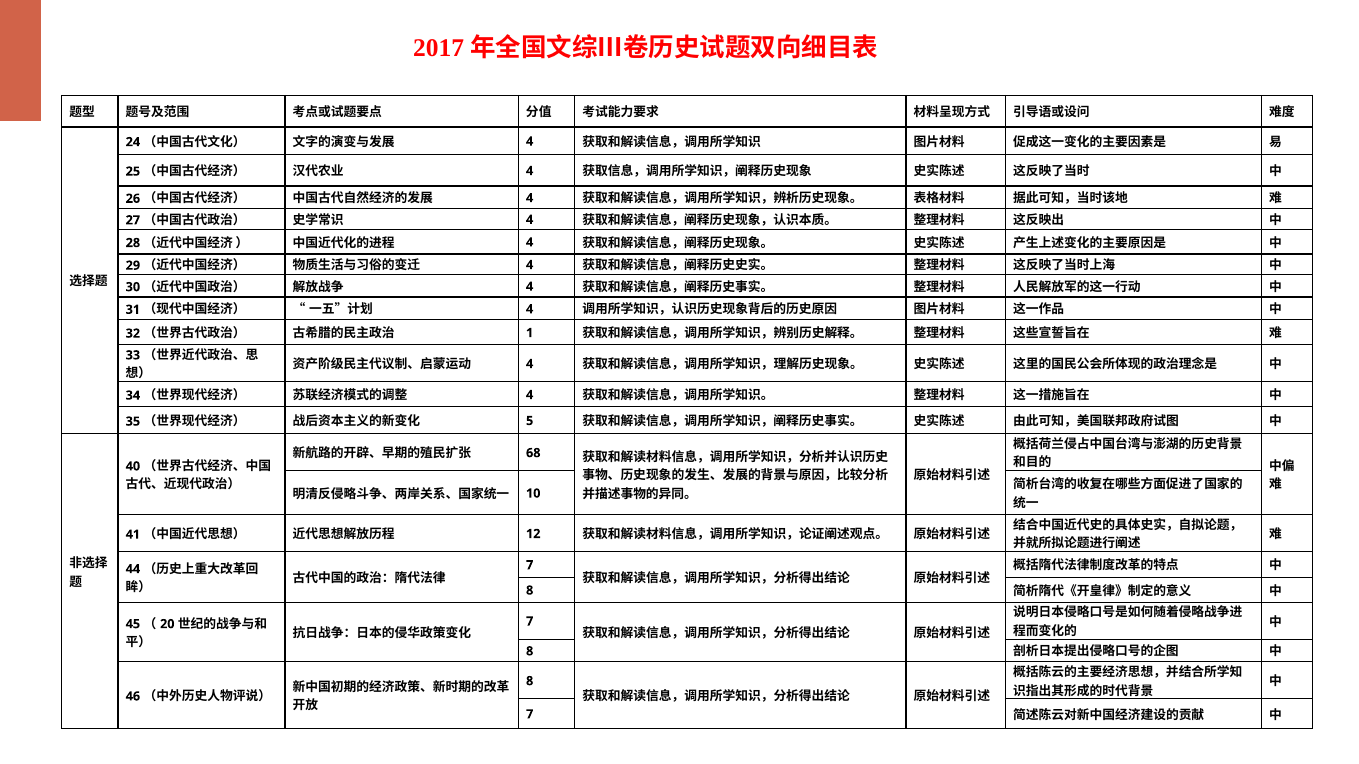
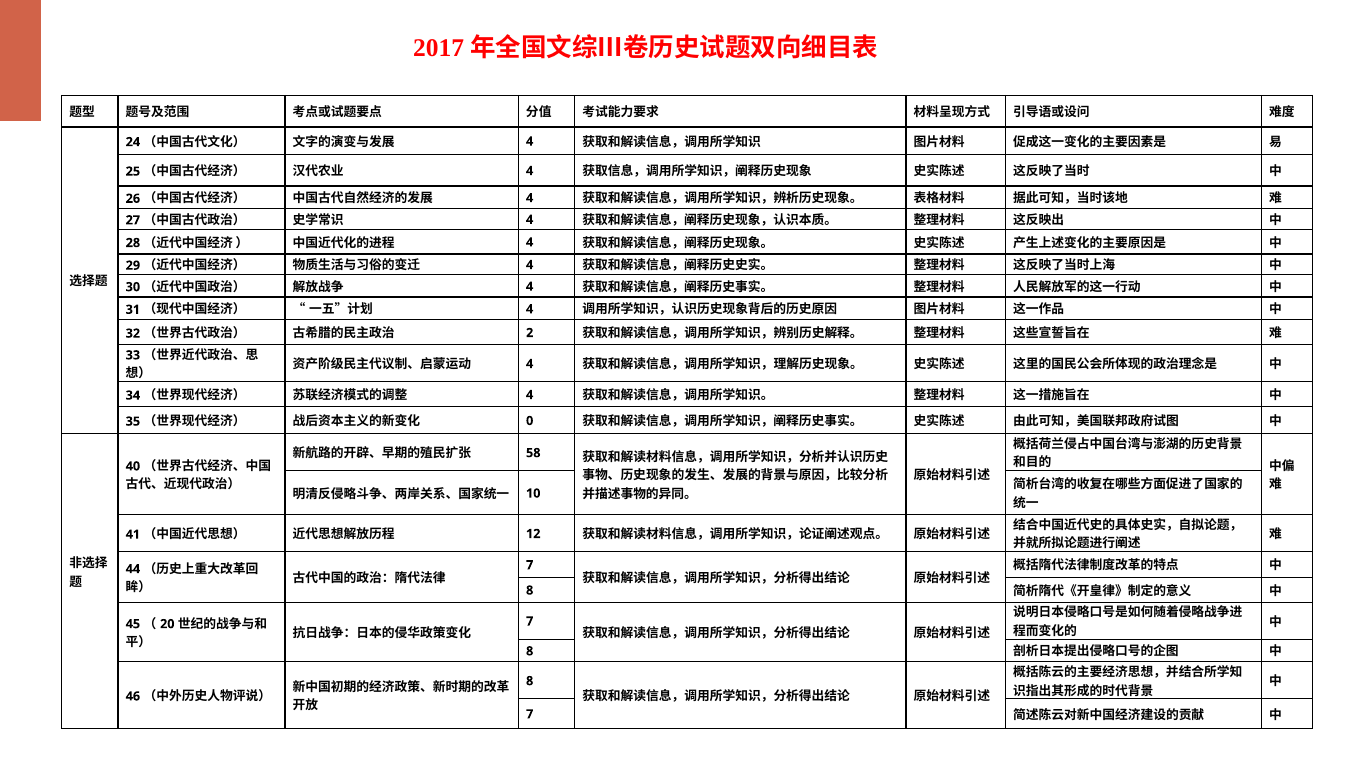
1: 1 -> 2
5: 5 -> 0
68: 68 -> 58
